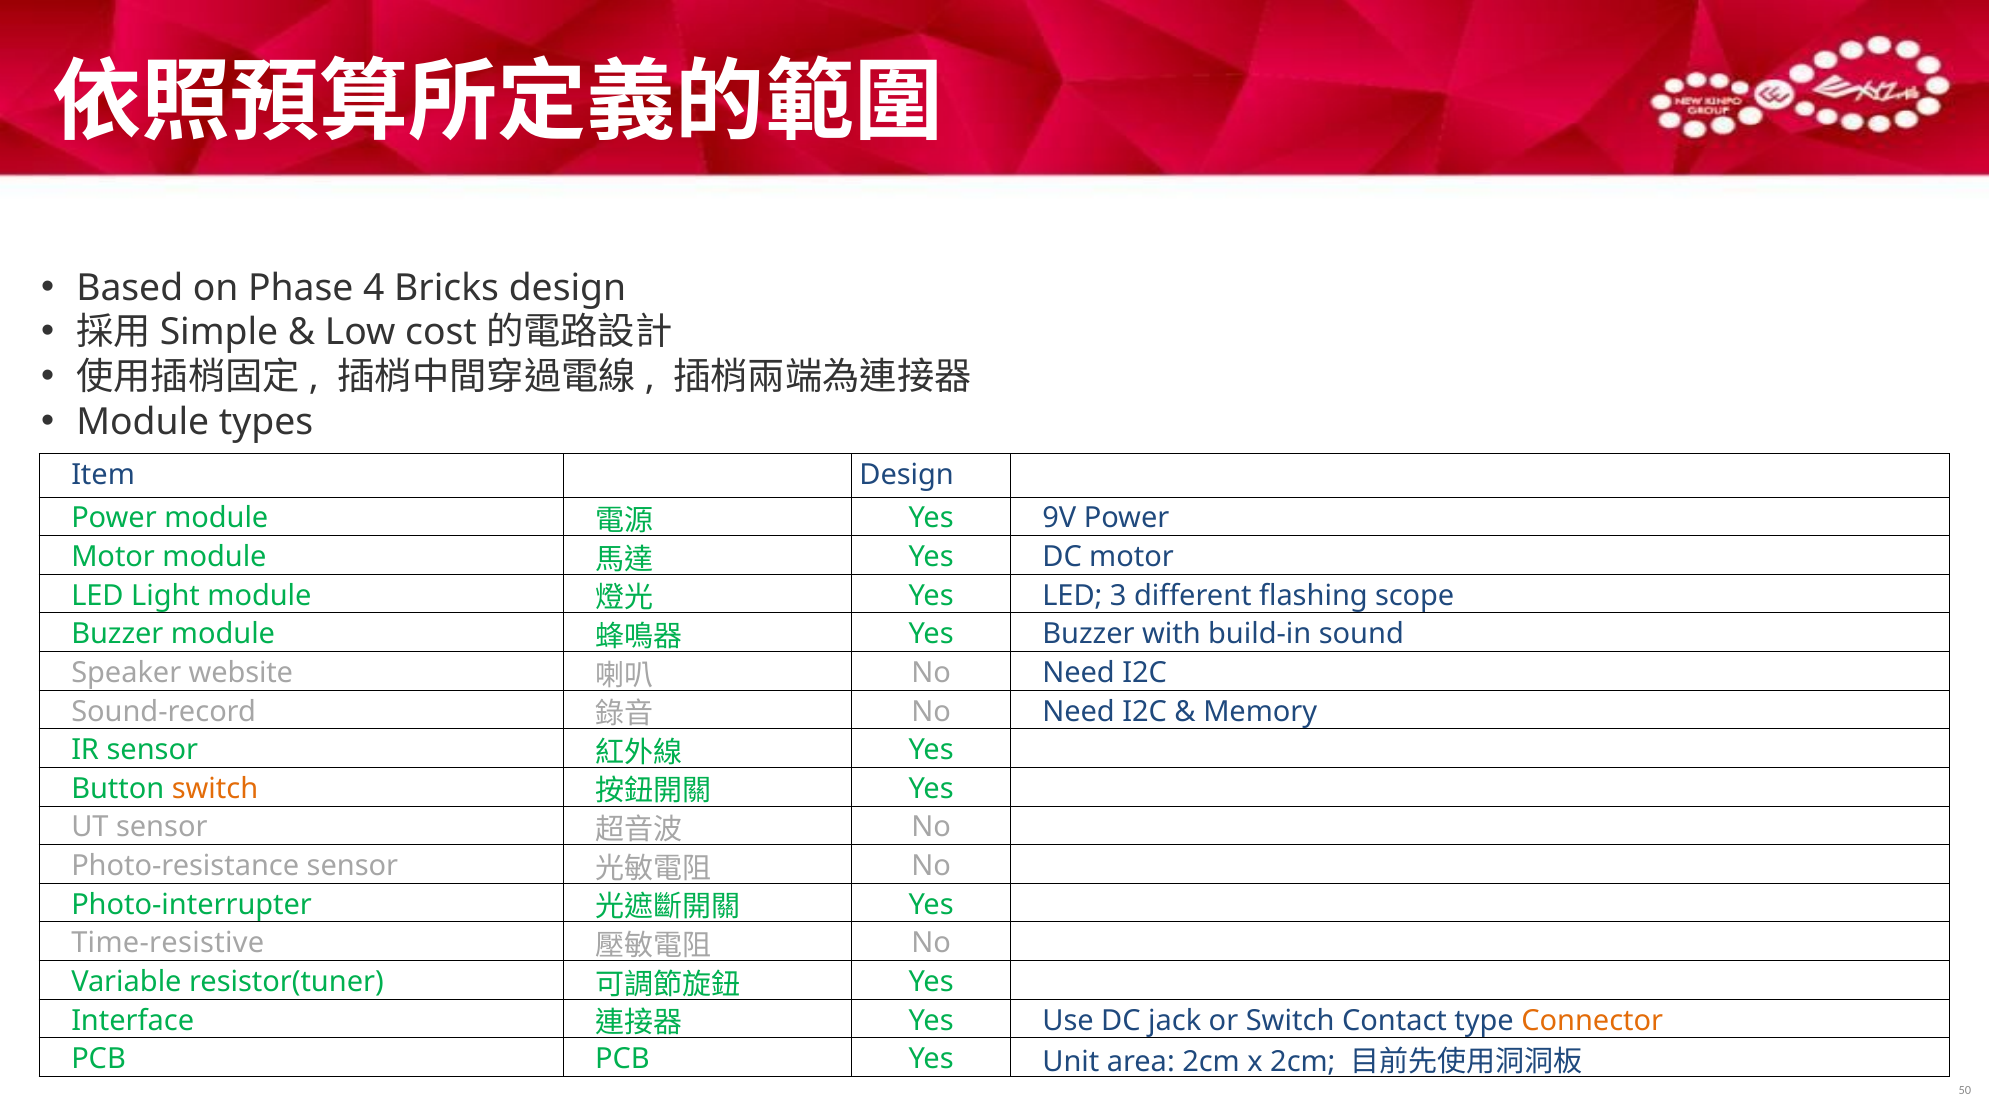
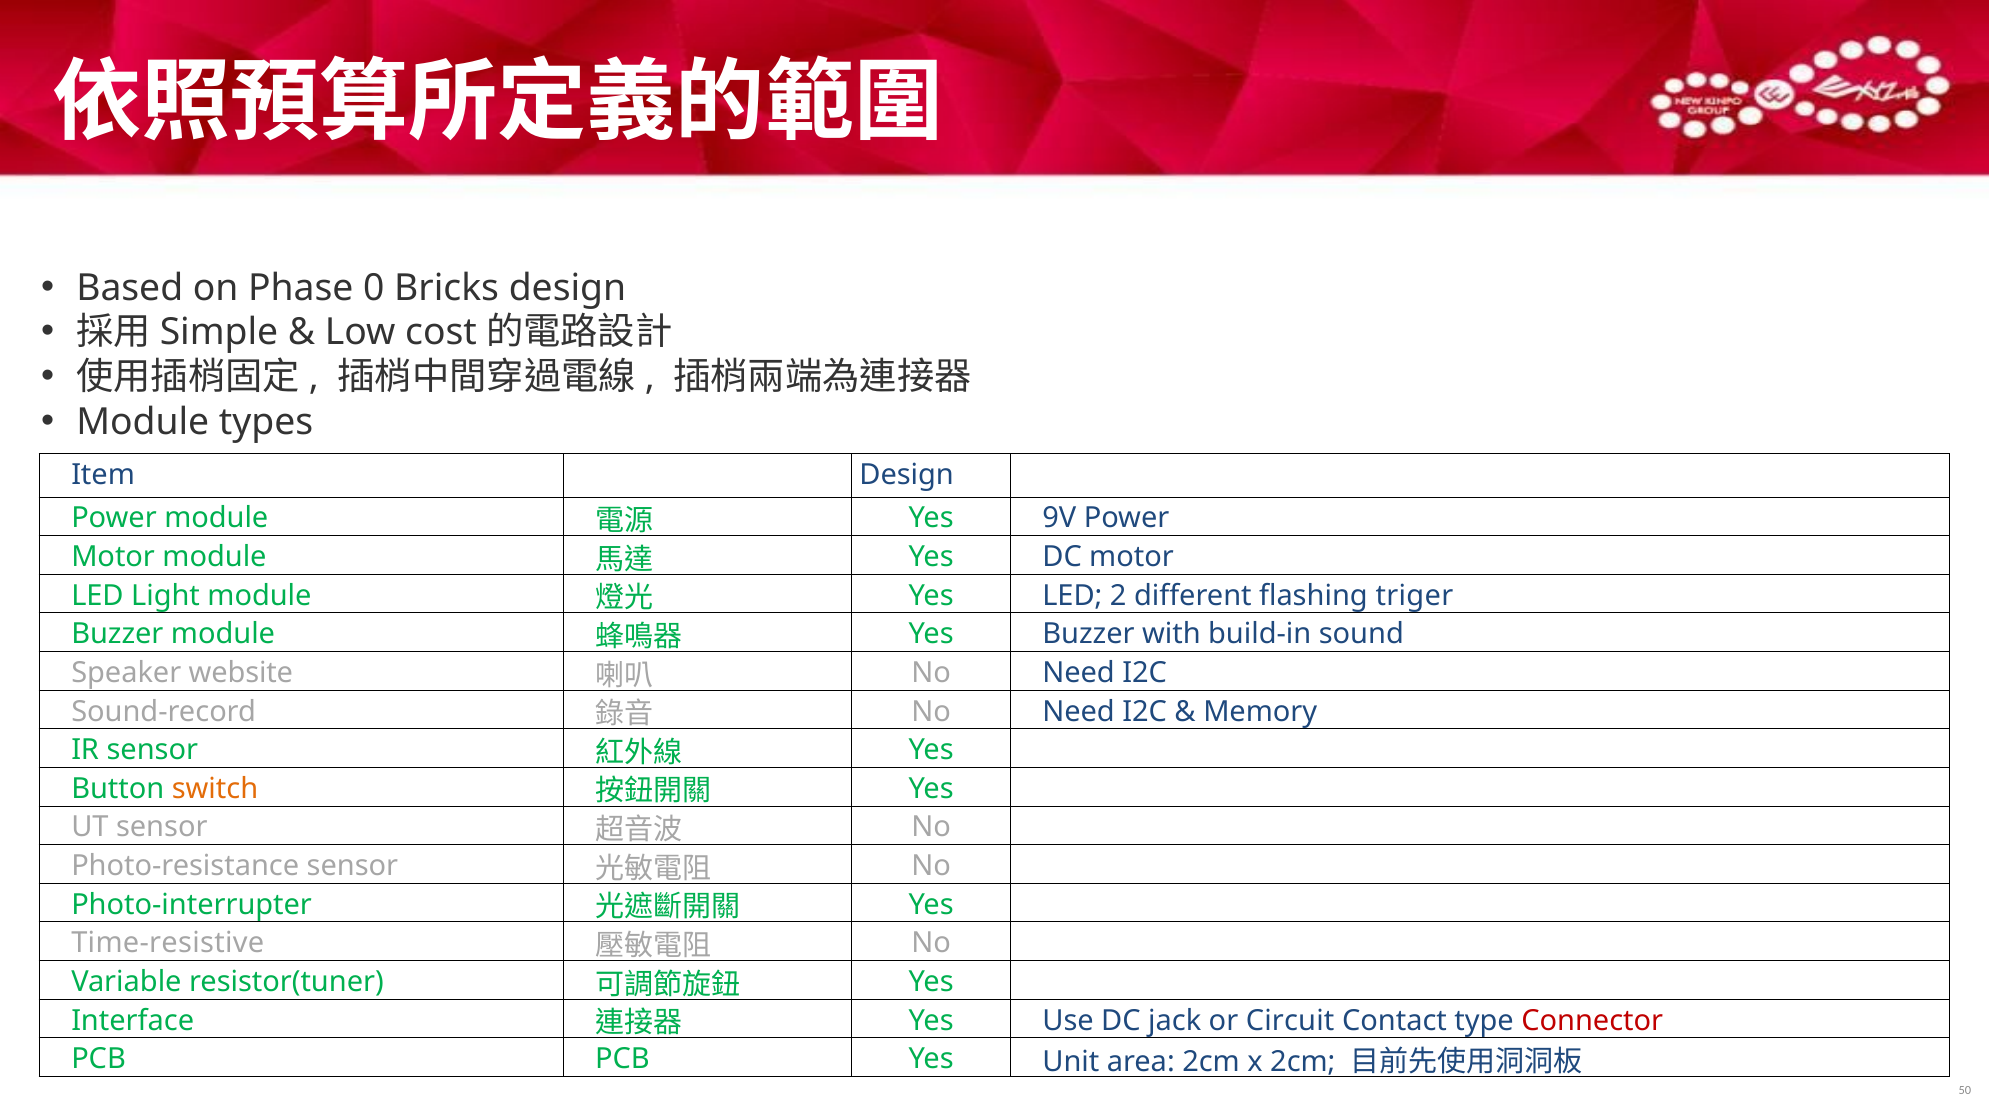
4: 4 -> 0
3: 3 -> 2
scope: scope -> triger
or Switch: Switch -> Circuit
Connector colour: orange -> red
